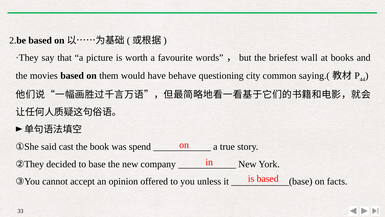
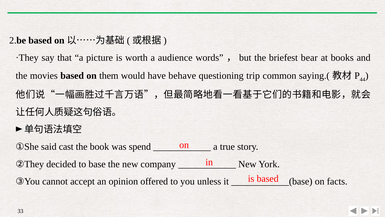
favourite: favourite -> audience
wall: wall -> bear
city: city -> trip
